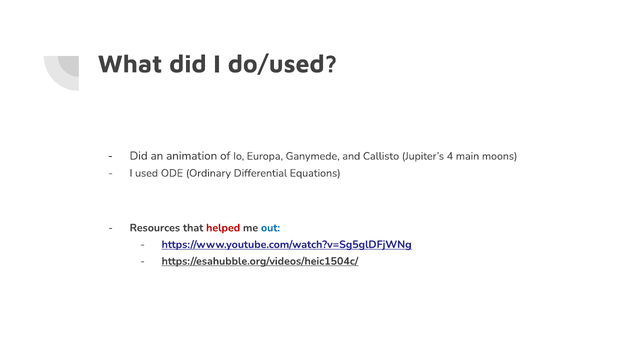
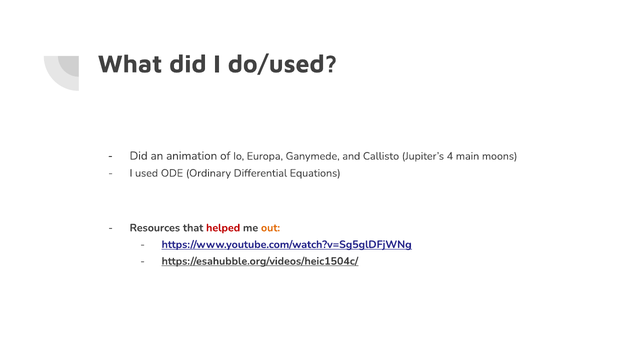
out colour: blue -> orange
